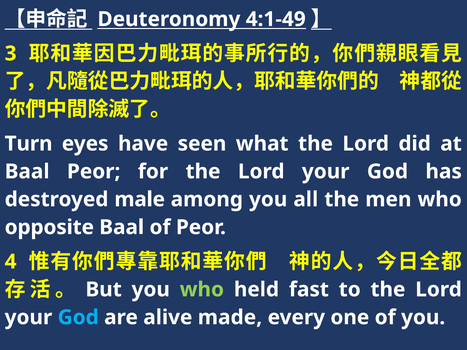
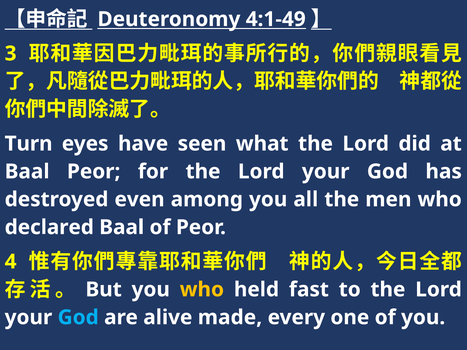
male: male -> even
opposite: opposite -> declared
who at (202, 290) colour: light green -> yellow
